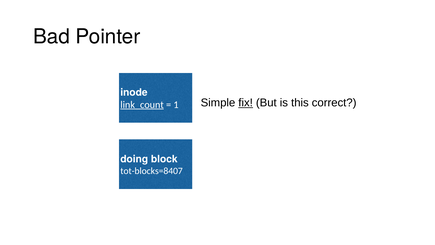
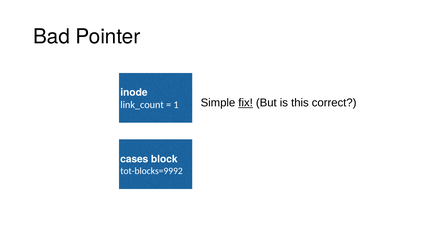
link_count underline: present -> none
doing: doing -> cases
tot-blocks=8407: tot-blocks=8407 -> tot-blocks=9992
